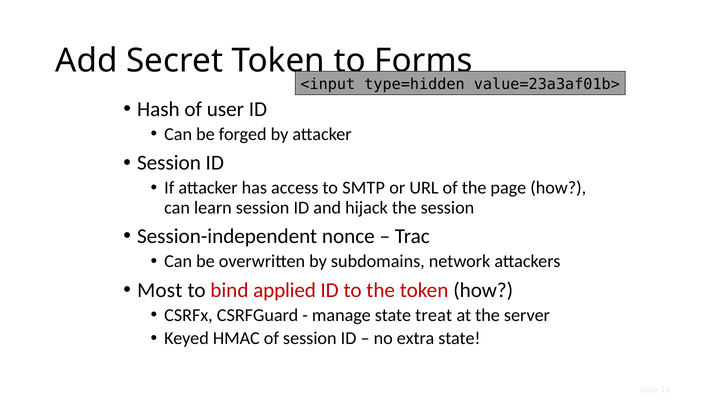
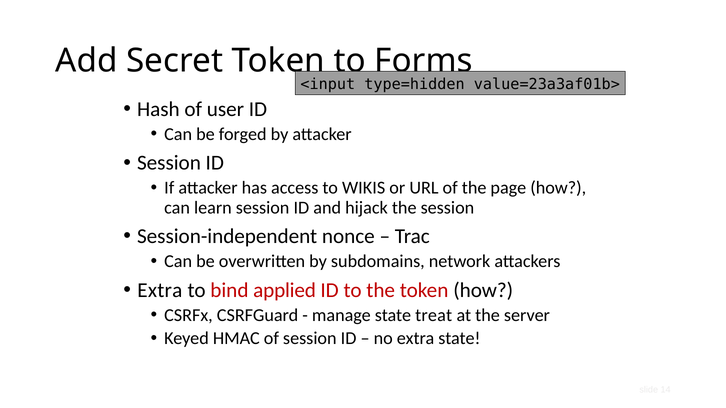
SMTP: SMTP -> WIKIS
Most at (160, 290): Most -> Extra
